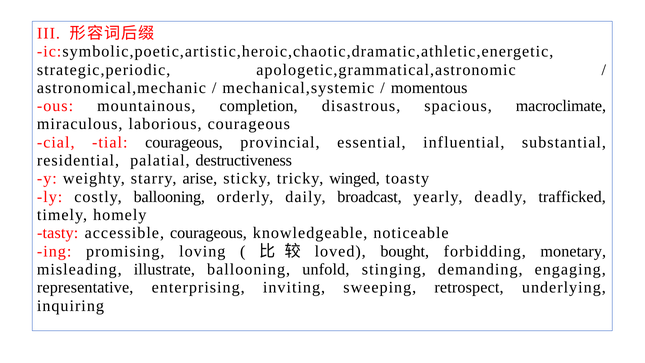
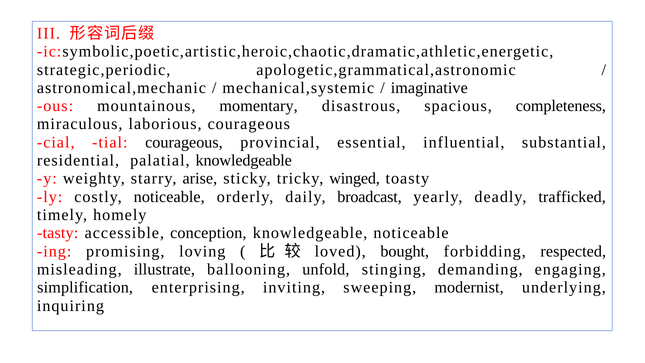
momentous: momentous -> imaginative
completion: completion -> momentary
macroclimate: macroclimate -> completeness
palatial destructiveness: destructiveness -> knowledgeable
costly ballooning: ballooning -> noticeable
accessible courageous: courageous -> conception
monetary: monetary -> respected
representative: representative -> simplification
retrospect: retrospect -> modernist
